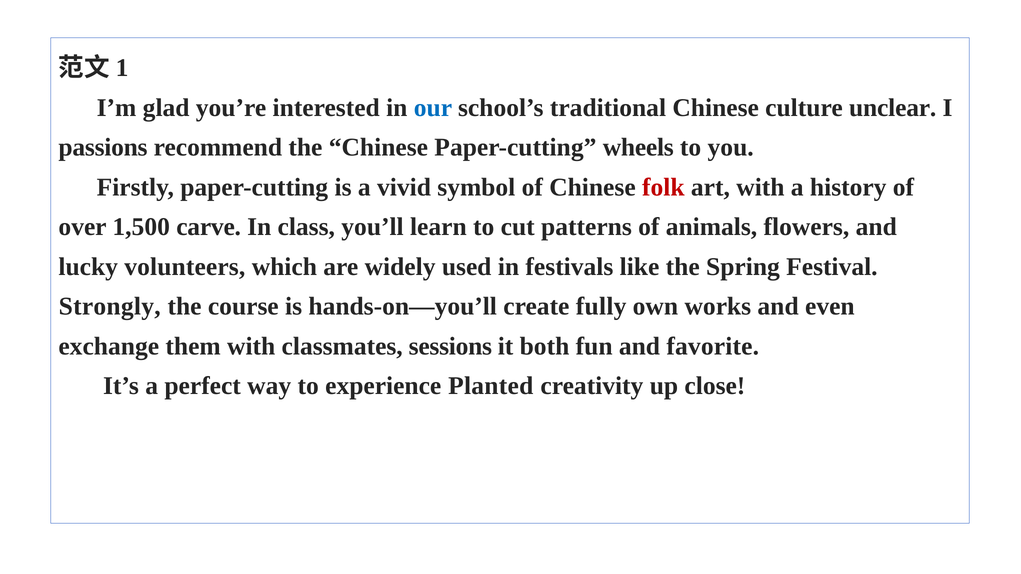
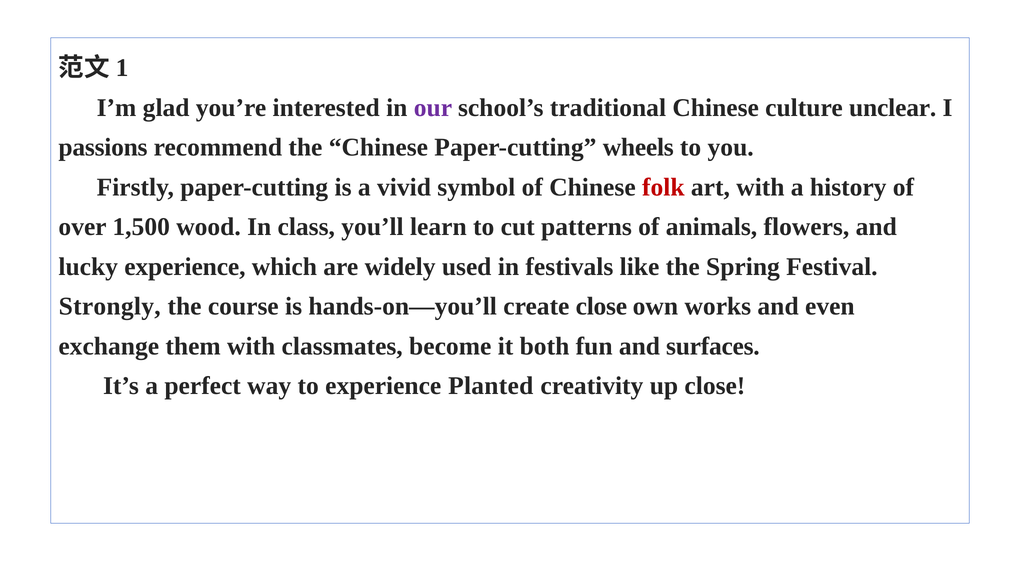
our colour: blue -> purple
carve: carve -> wood
lucky volunteers: volunteers -> experience
create fully: fully -> close
sessions: sessions -> become
favorite: favorite -> surfaces
